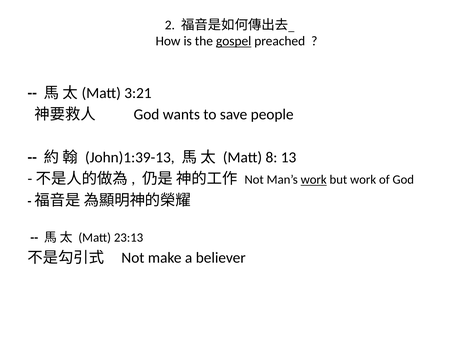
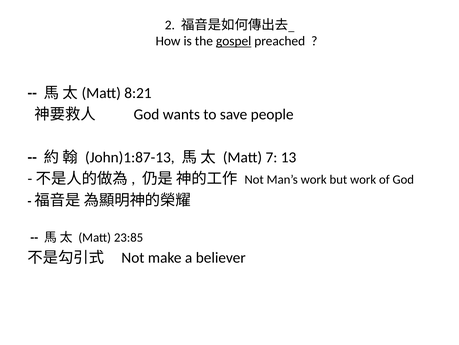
3:21: 3:21 -> 8:21
John)1:39-13: John)1:39-13 -> John)1:87-13
8: 8 -> 7
work at (314, 179) underline: present -> none
23:13: 23:13 -> 23:85
